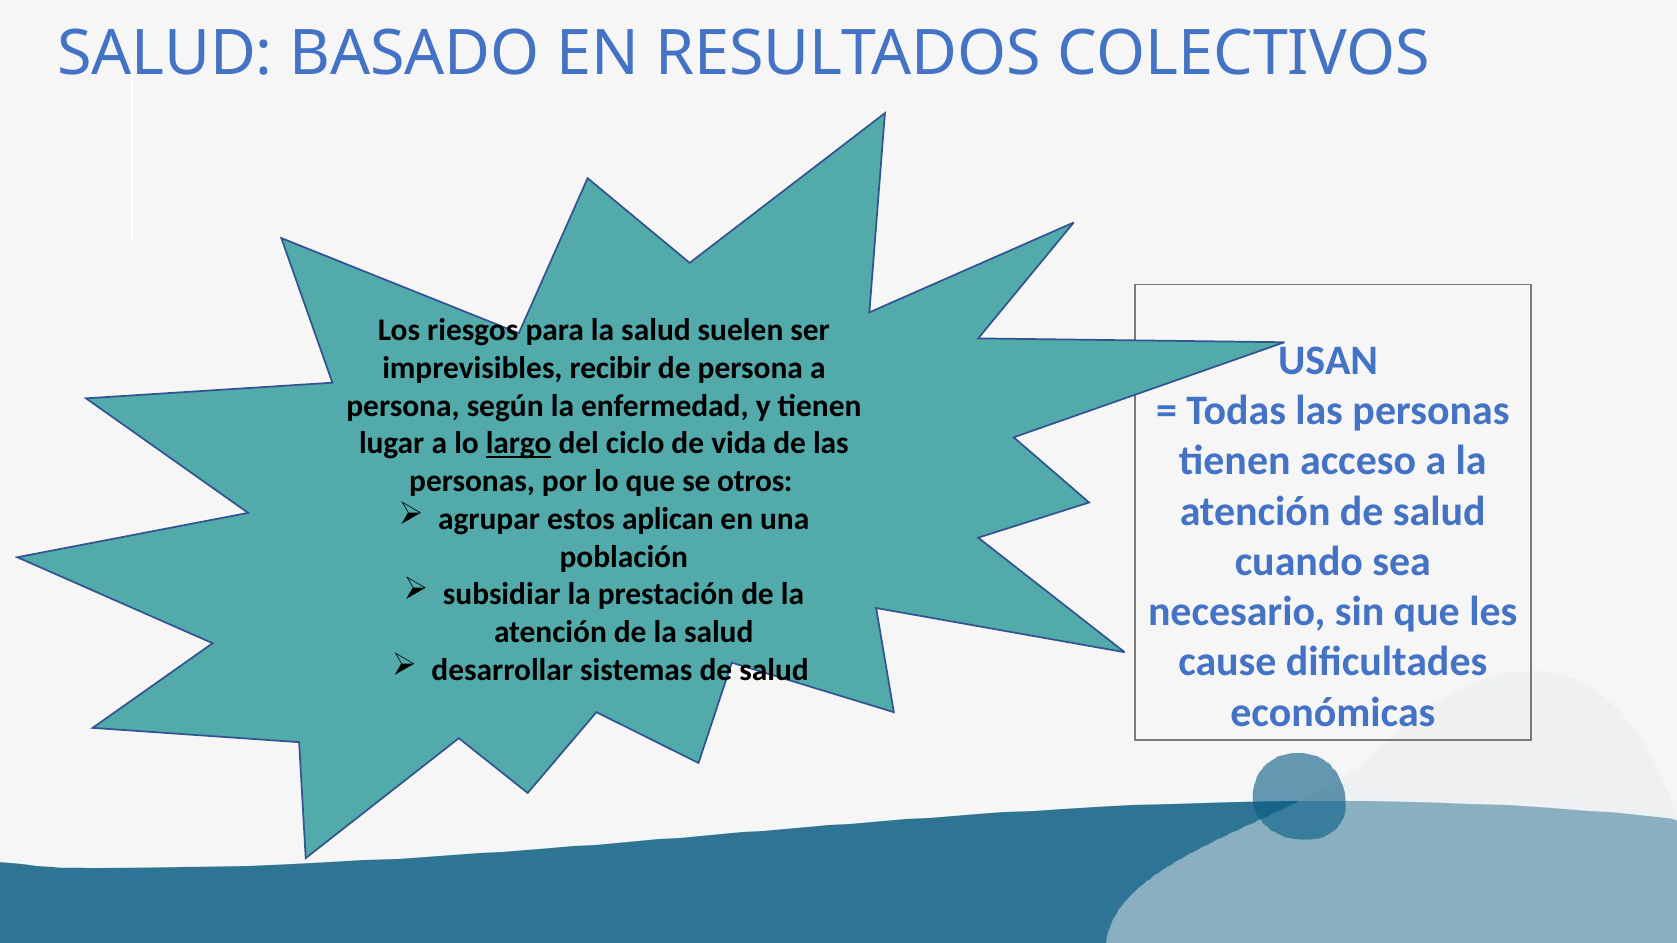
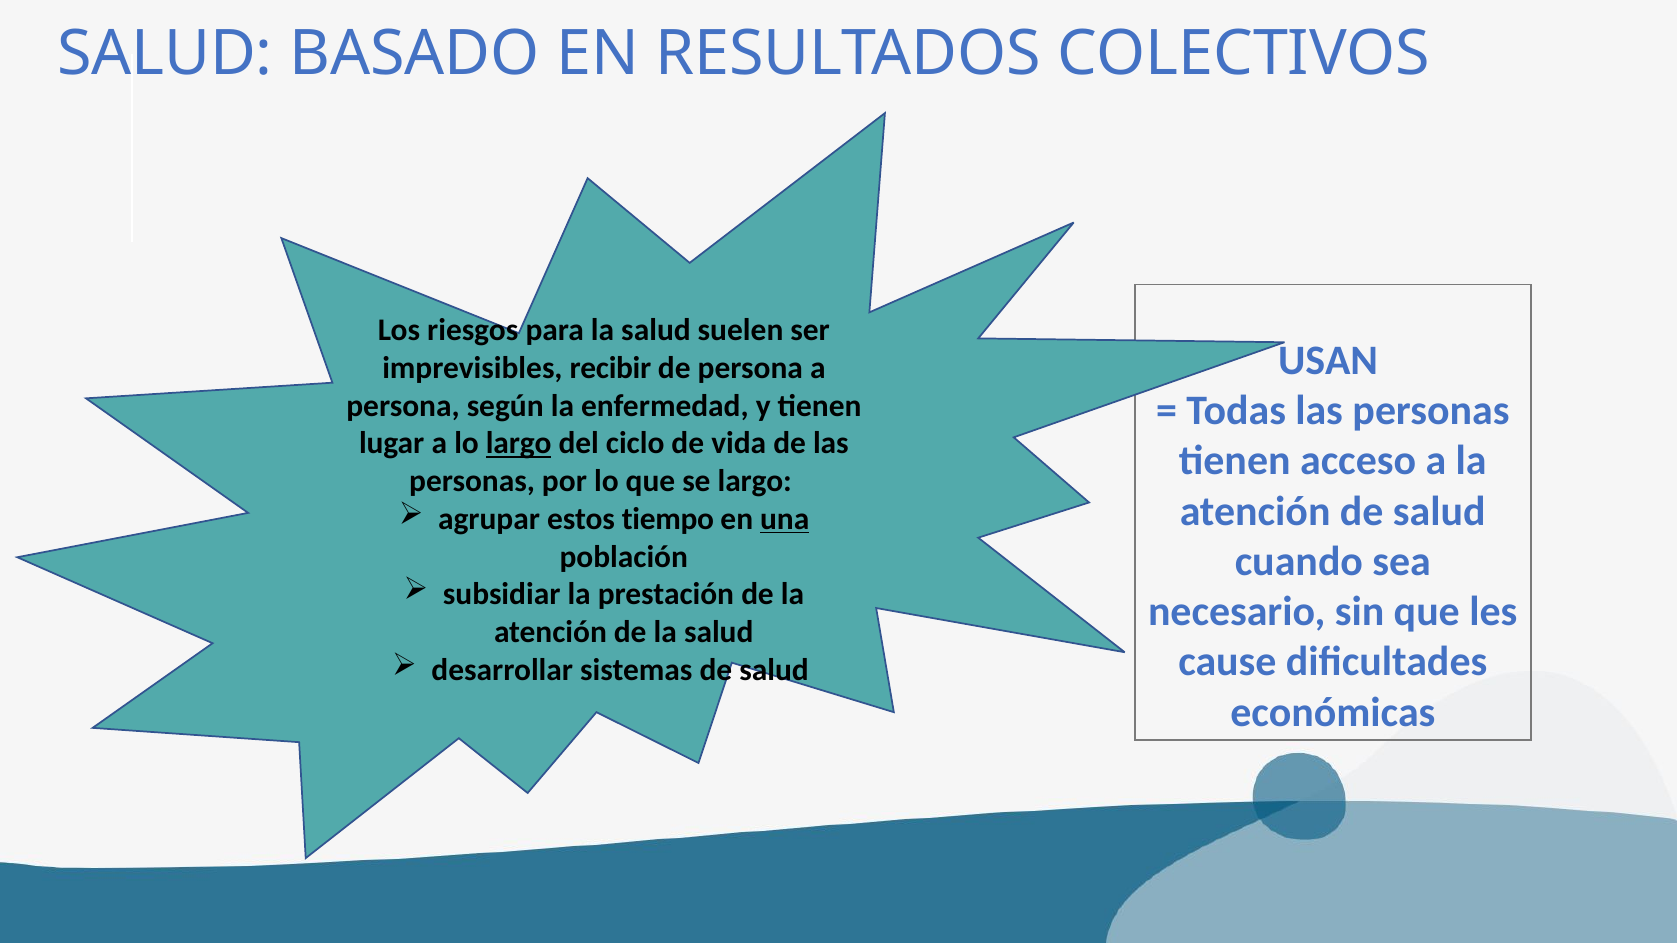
se otros: otros -> largo
aplican: aplican -> tiempo
una underline: none -> present
